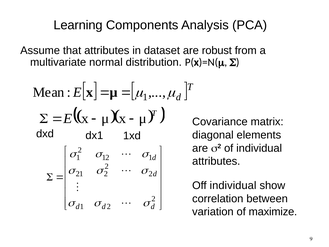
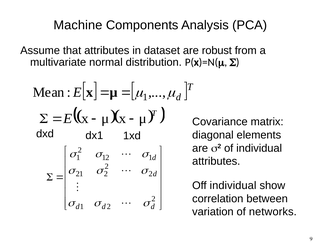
Learning: Learning -> Machine
maximize: maximize -> networks
